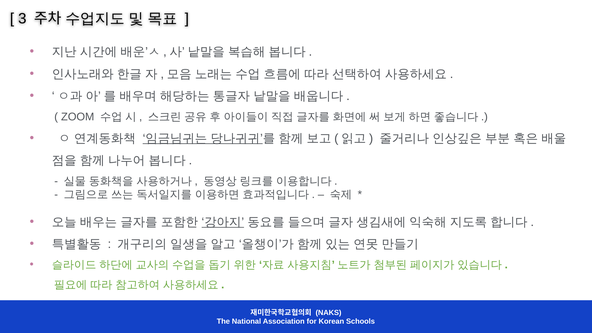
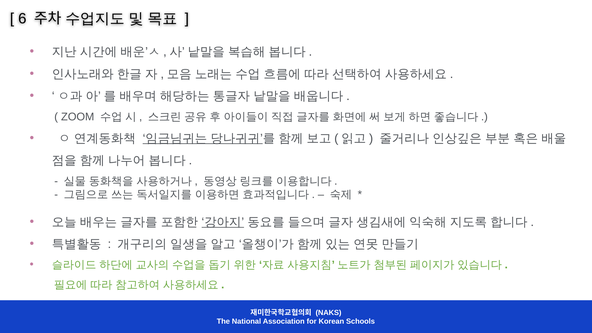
3: 3 -> 6
